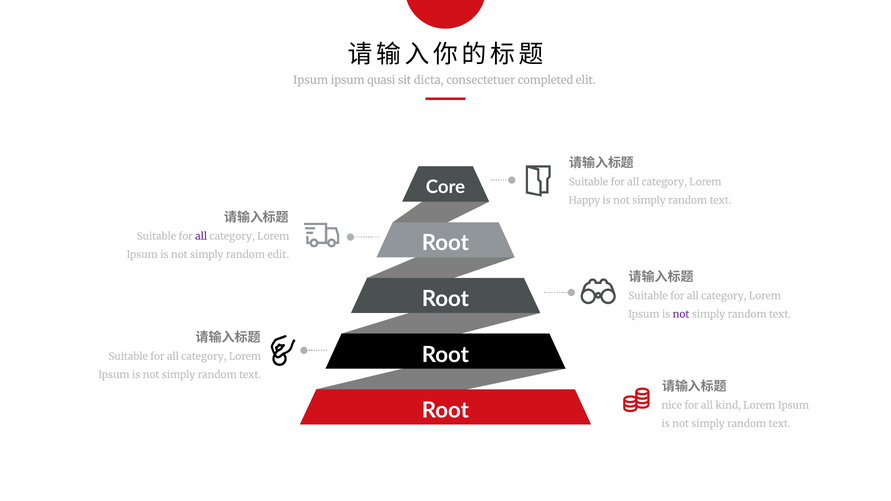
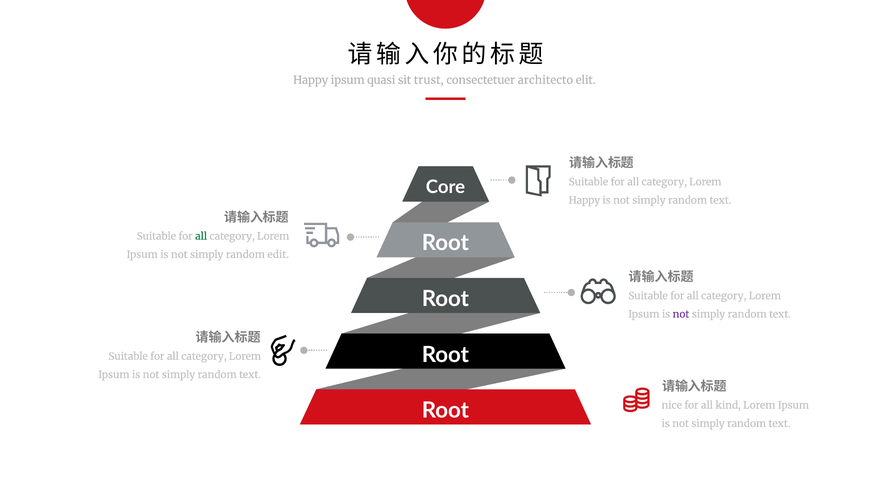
Ipsum at (311, 80): Ipsum -> Happy
dicta: dicta -> trust
completed: completed -> architecto
all at (201, 236) colour: purple -> green
